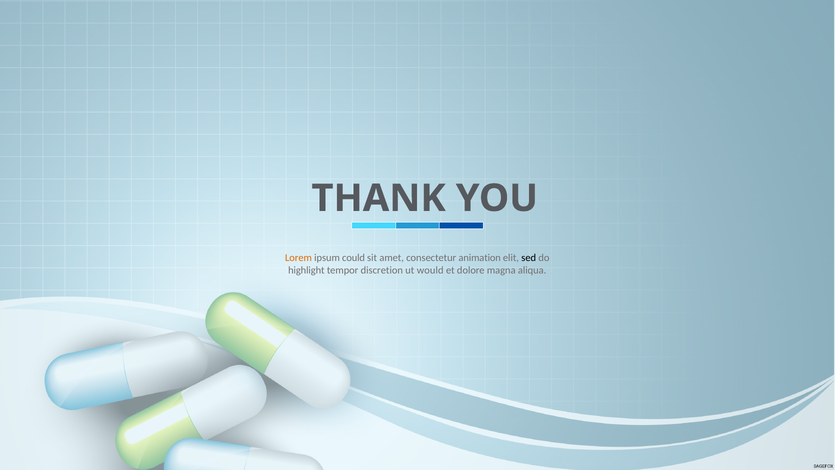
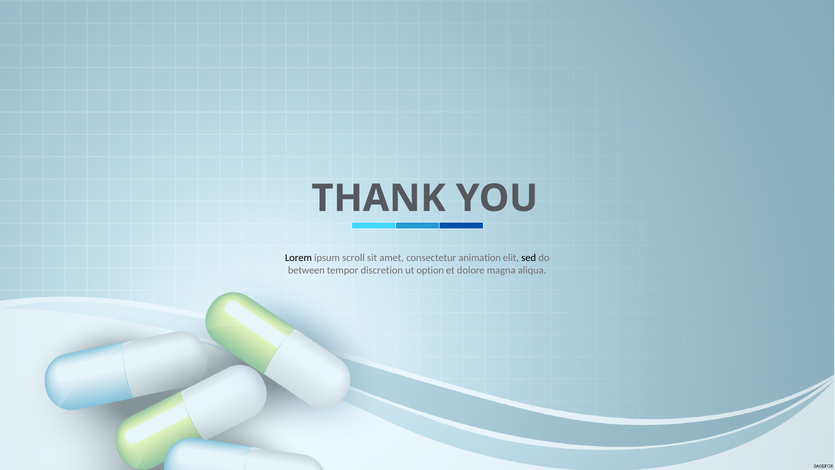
Lorem colour: orange -> black
could: could -> scroll
highlight: highlight -> between
would: would -> option
